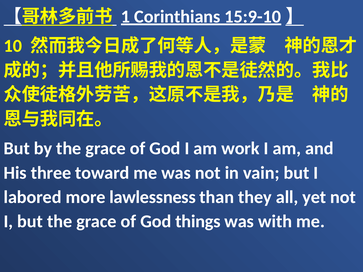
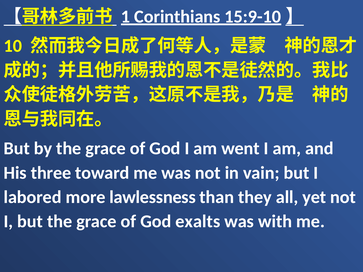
work: work -> went
things: things -> exalts
